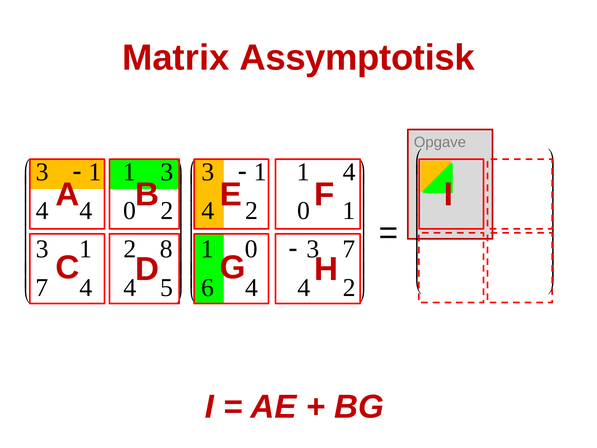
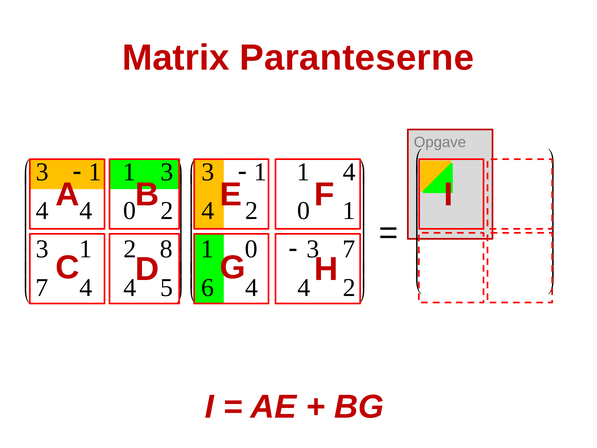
Assymptotisk: Assymptotisk -> Paranteserne
